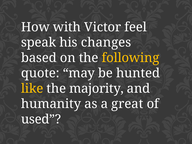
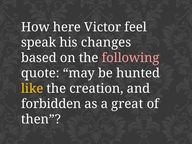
with: with -> here
following colour: yellow -> pink
majority: majority -> creation
humanity: humanity -> forbidden
used: used -> then
